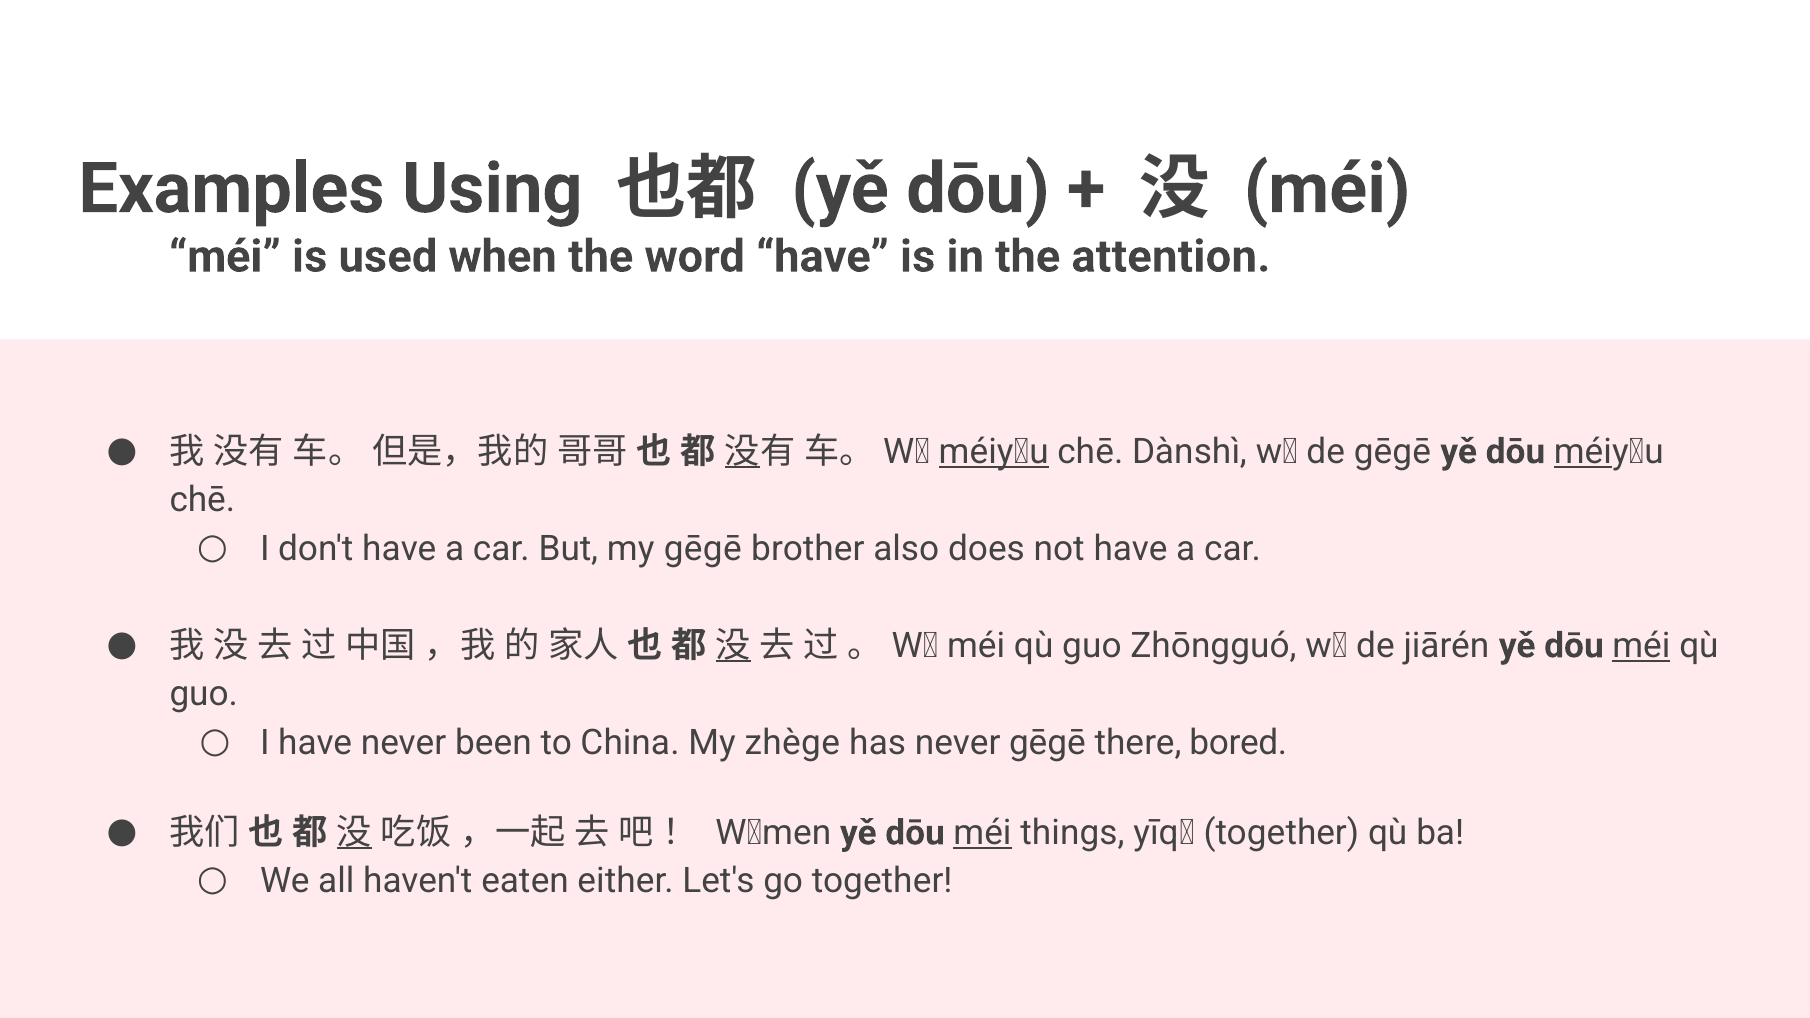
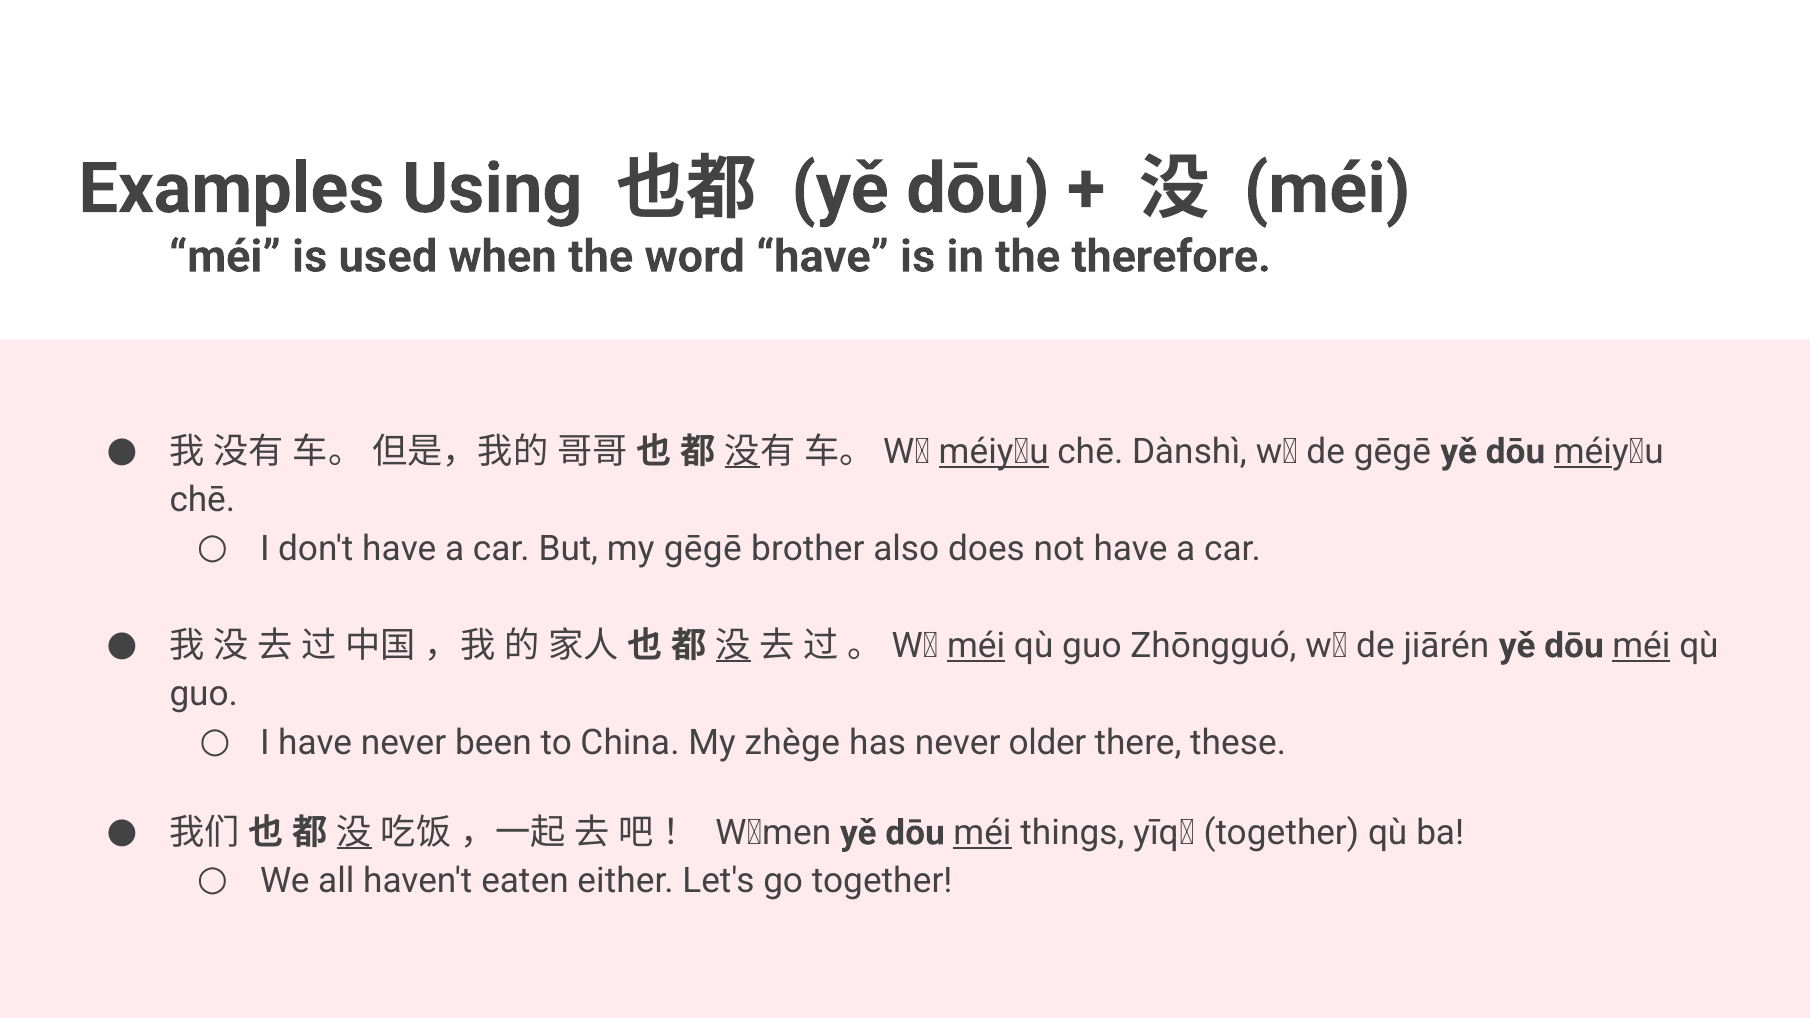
attention: attention -> therefore
méi at (976, 646) underline: none -> present
never gēgē: gēgē -> older
bored: bored -> these
